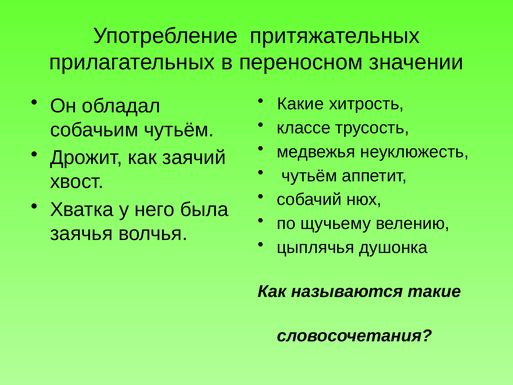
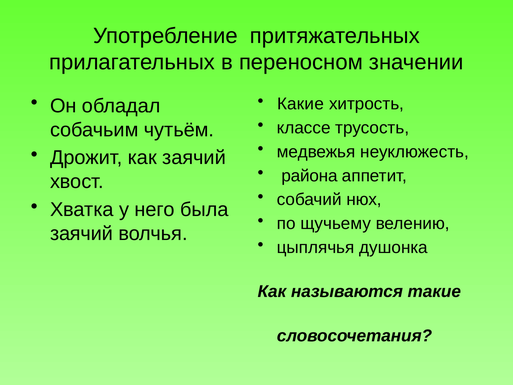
чутьём at (309, 176): чутьём -> района
заячья at (81, 233): заячья -> заячий
